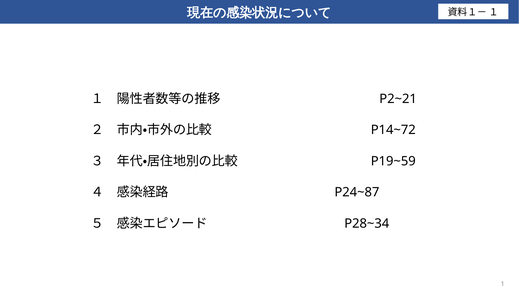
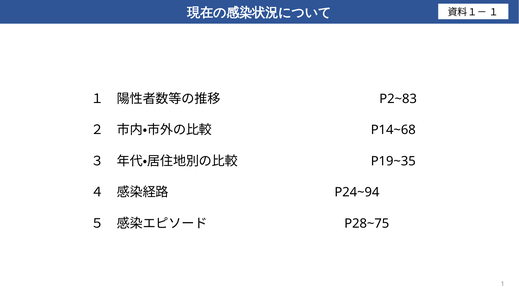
P2~21: P2~21 -> P2~83
P14~72: P14~72 -> P14~68
P19~59: P19~59 -> P19~35
P24~87: P24~87 -> P24~94
P28~34: P28~34 -> P28~75
